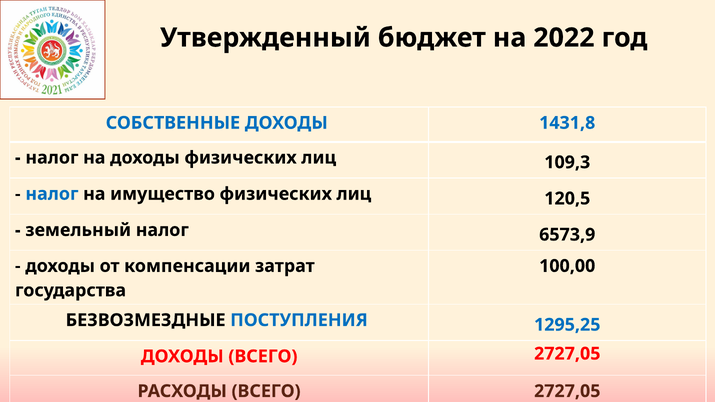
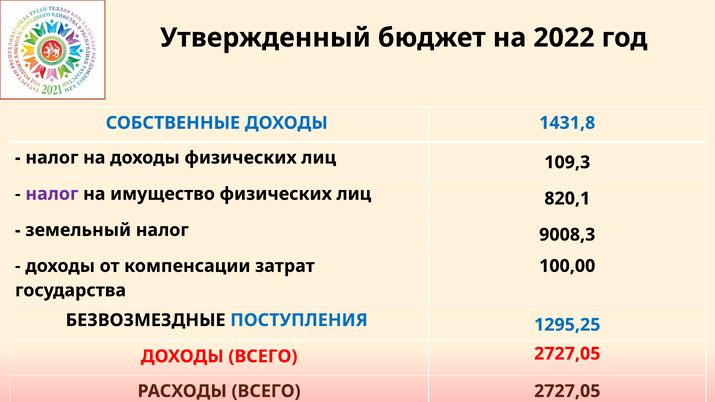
налог at (52, 194) colour: blue -> purple
120,5: 120,5 -> 820,1
6573,9: 6573,9 -> 9008,3
